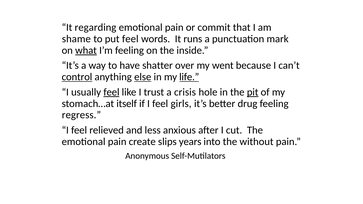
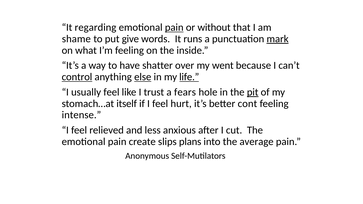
pain at (174, 27) underline: none -> present
commit: commit -> without
put feel: feel -> give
mark underline: none -> present
what underline: present -> none
feel at (111, 92) underline: present -> none
crisis: crisis -> fears
girls: girls -> hurt
drug: drug -> cont
regress: regress -> intense
years: years -> plans
without: without -> average
